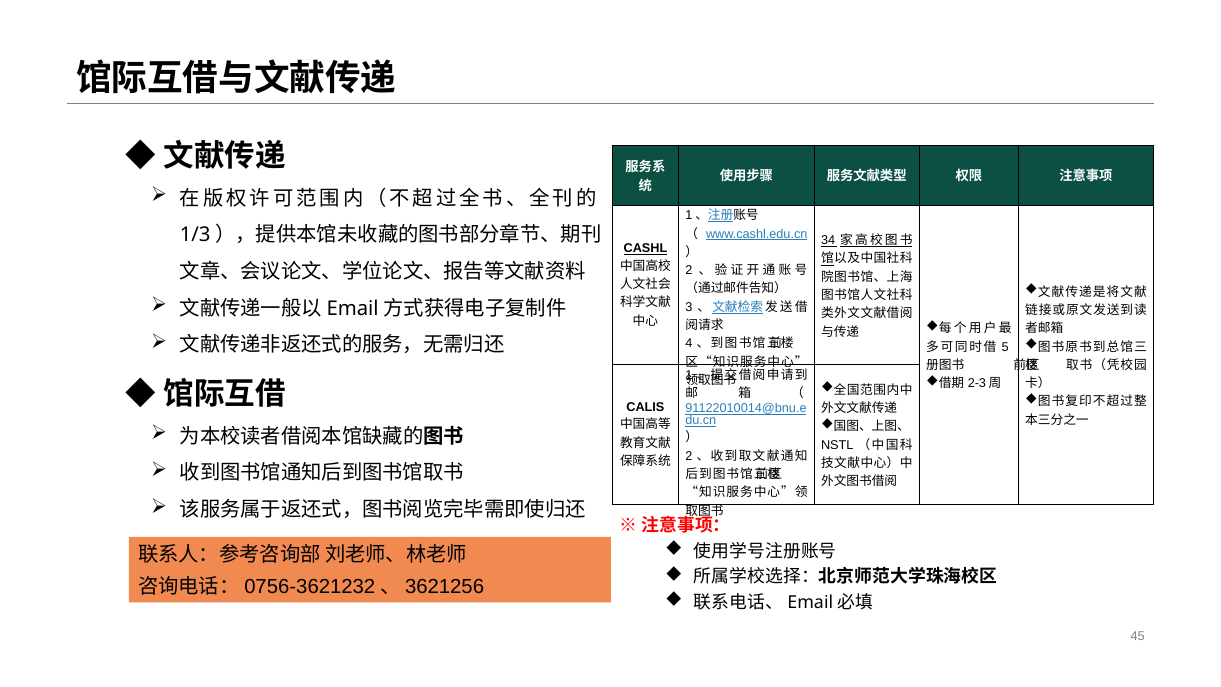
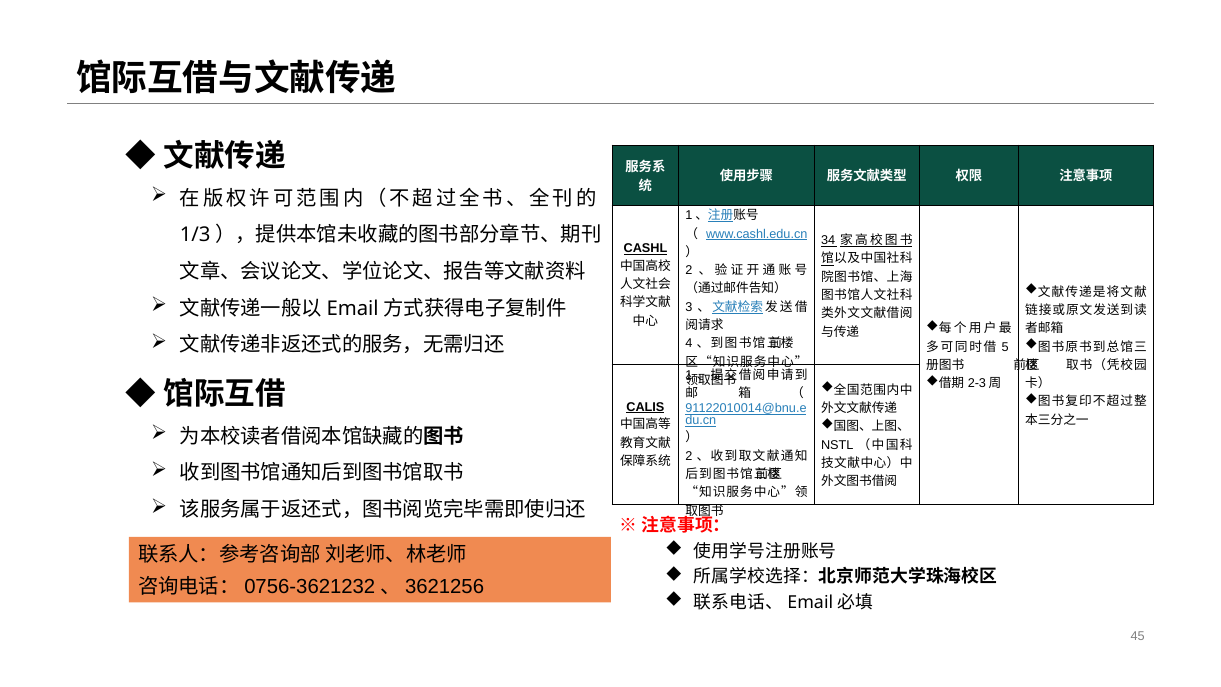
CALIS underline: none -> present
